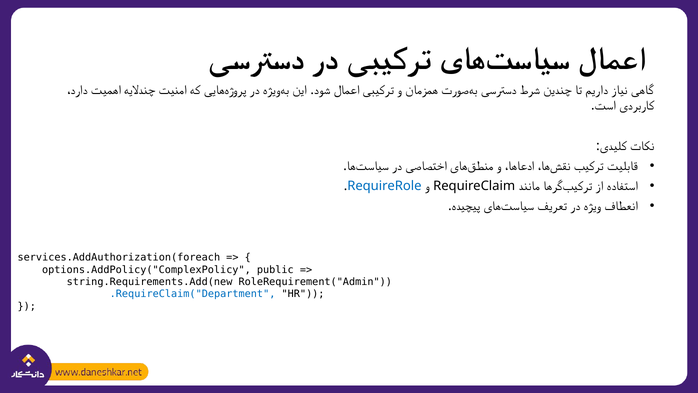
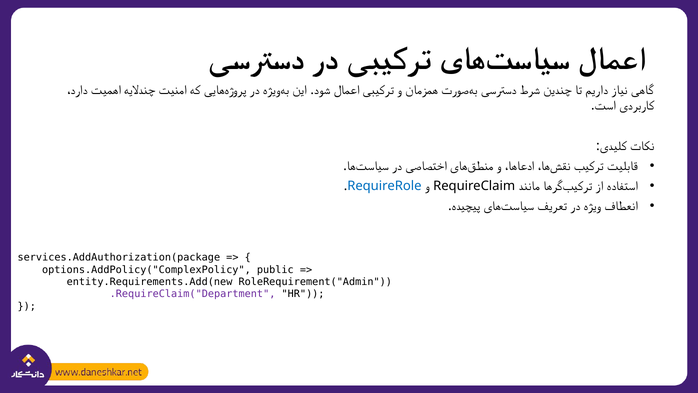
services.AddAuthorization(foreach: services.AddAuthorization(foreach -> services.AddAuthorization(package
string.Requirements.Add(new: string.Requirements.Add(new -> entity.Requirements.Add(new
.RequireClaim("Department colour: blue -> purple
